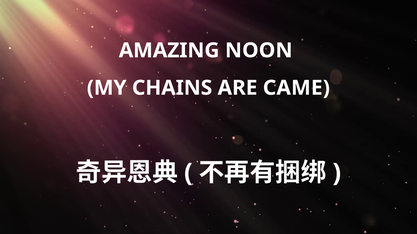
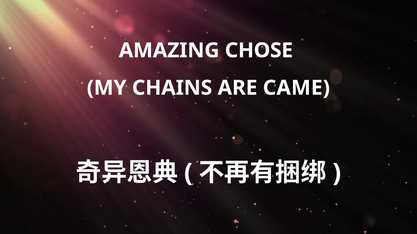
NOON: NOON -> CHOSE
